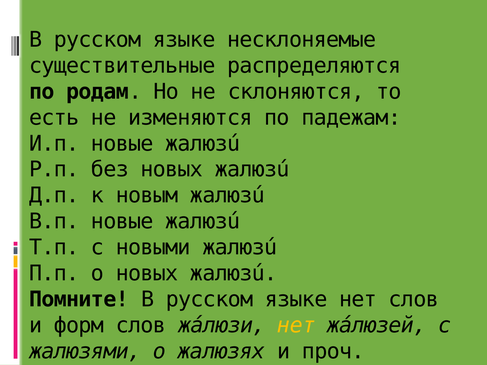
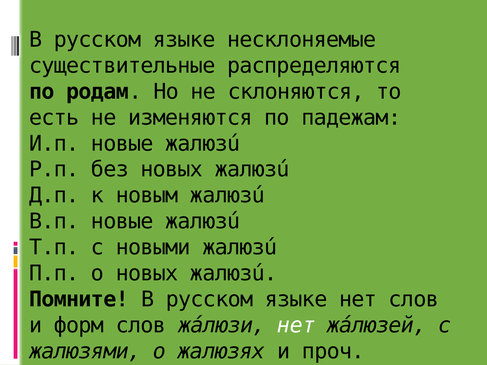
нет at (296, 326) colour: yellow -> white
